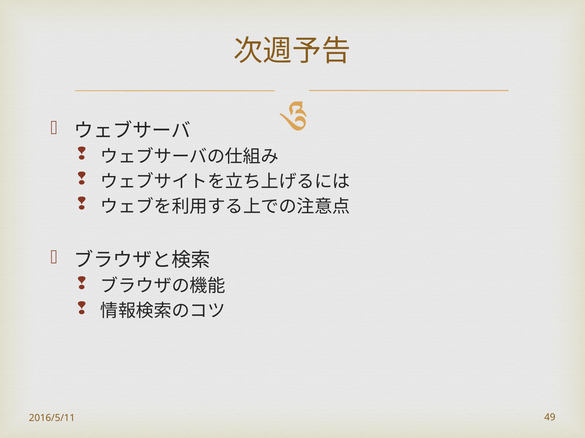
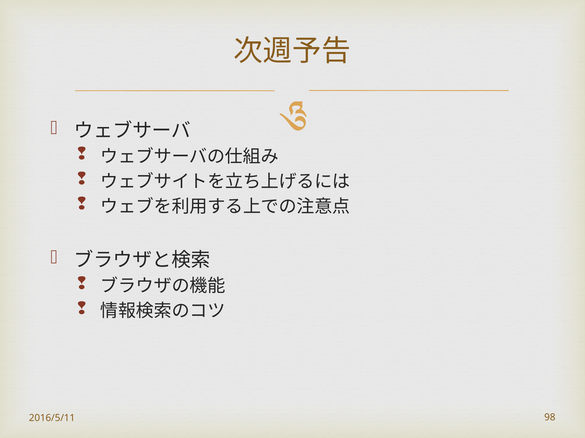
49: 49 -> 98
